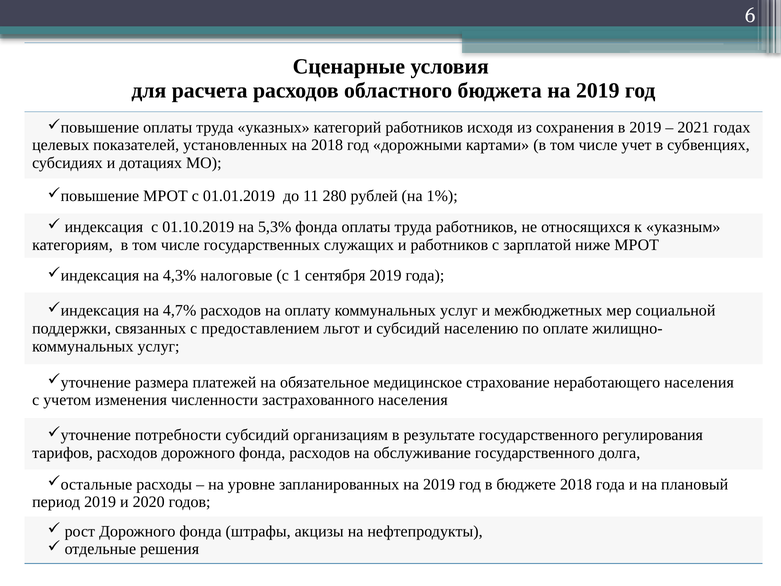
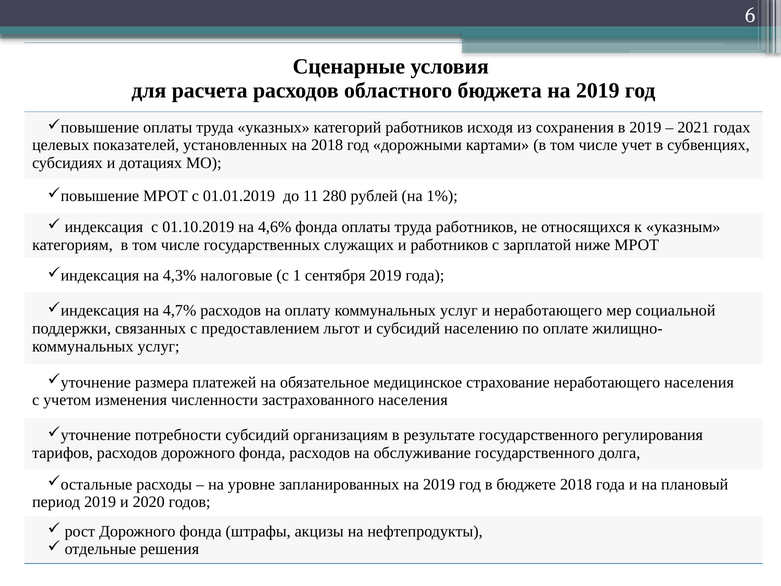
5,3%: 5,3% -> 4,6%
и межбюджетных: межбюджетных -> неработающего
